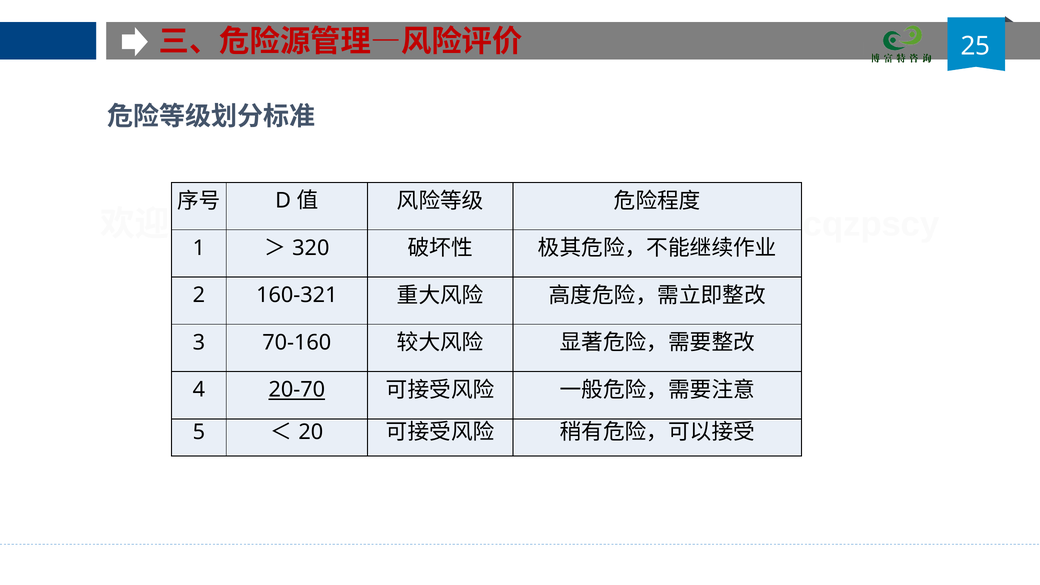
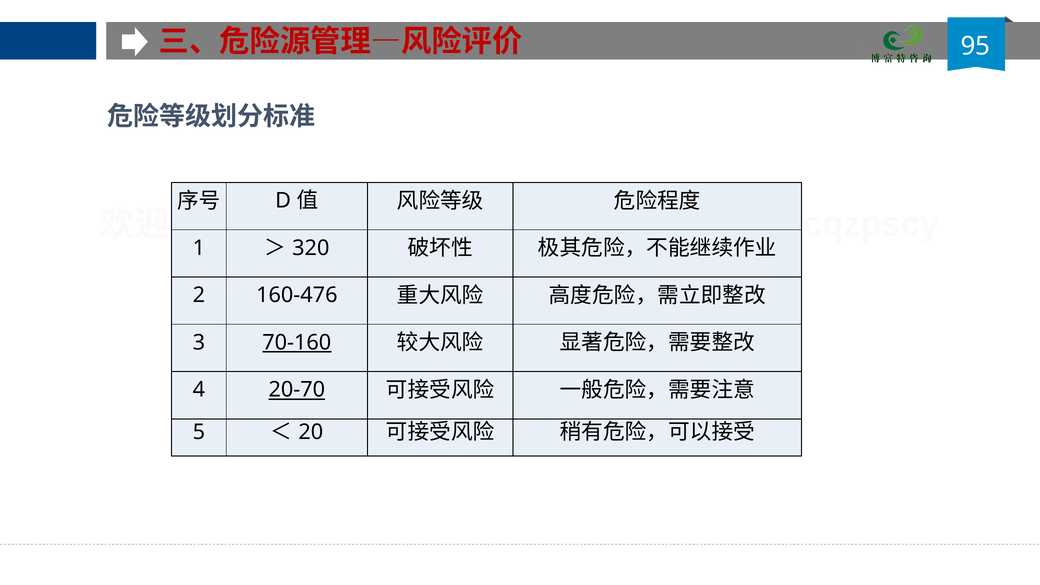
25: 25 -> 95
160-321: 160-321 -> 160-476
70-160 underline: none -> present
